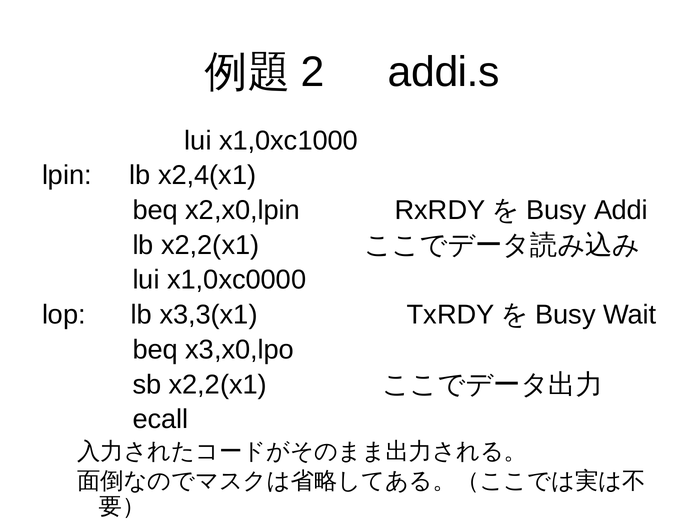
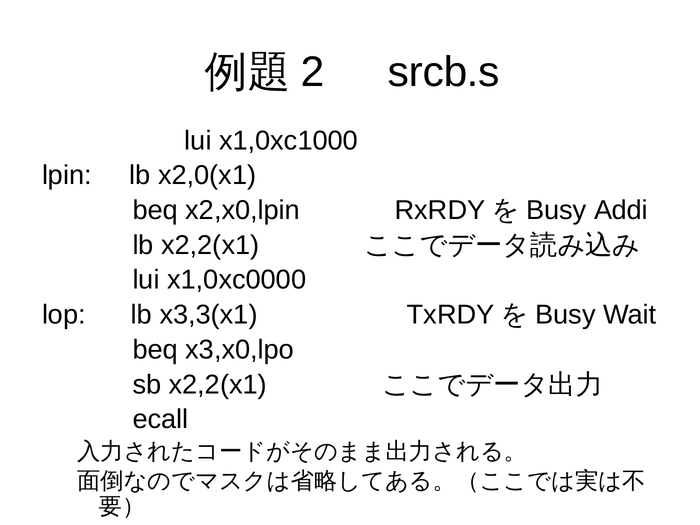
addi.s: addi.s -> srcb.s
x2,4(x1: x2,4(x1 -> x2,0(x1
